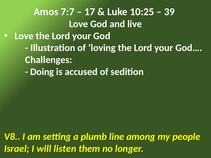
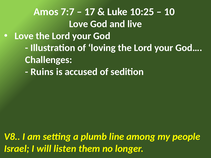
39: 39 -> 10
Doing: Doing -> Ruins
